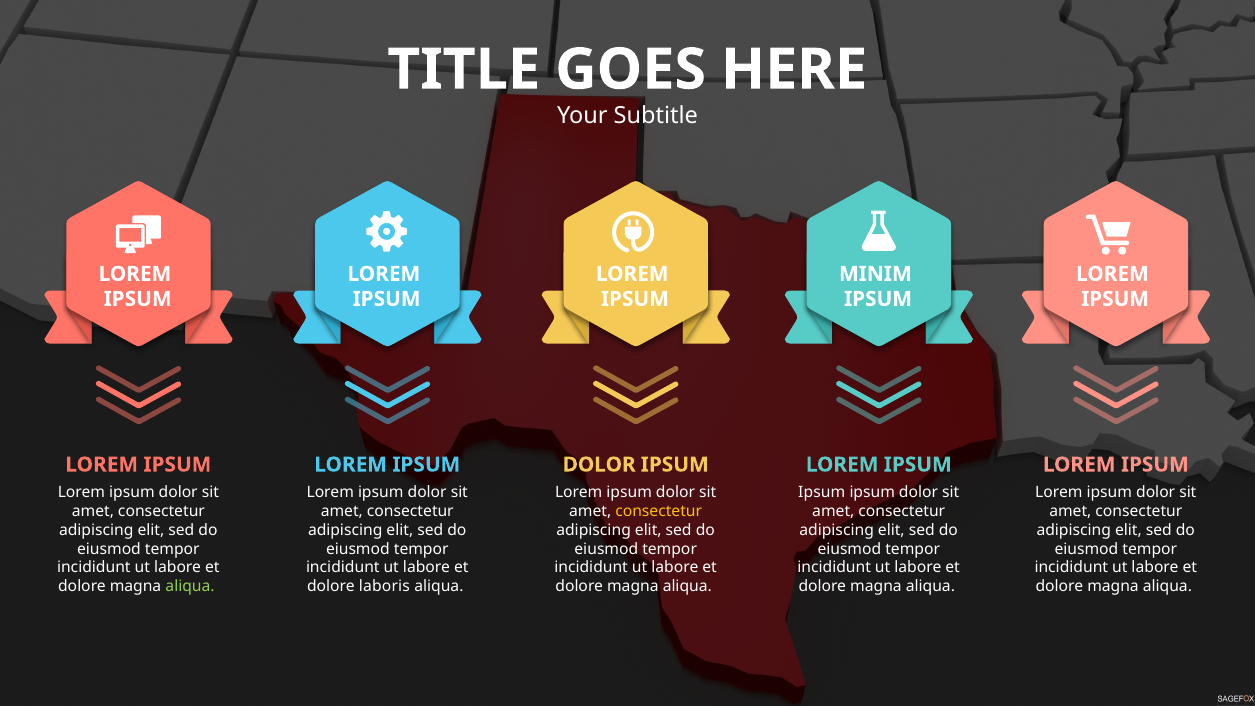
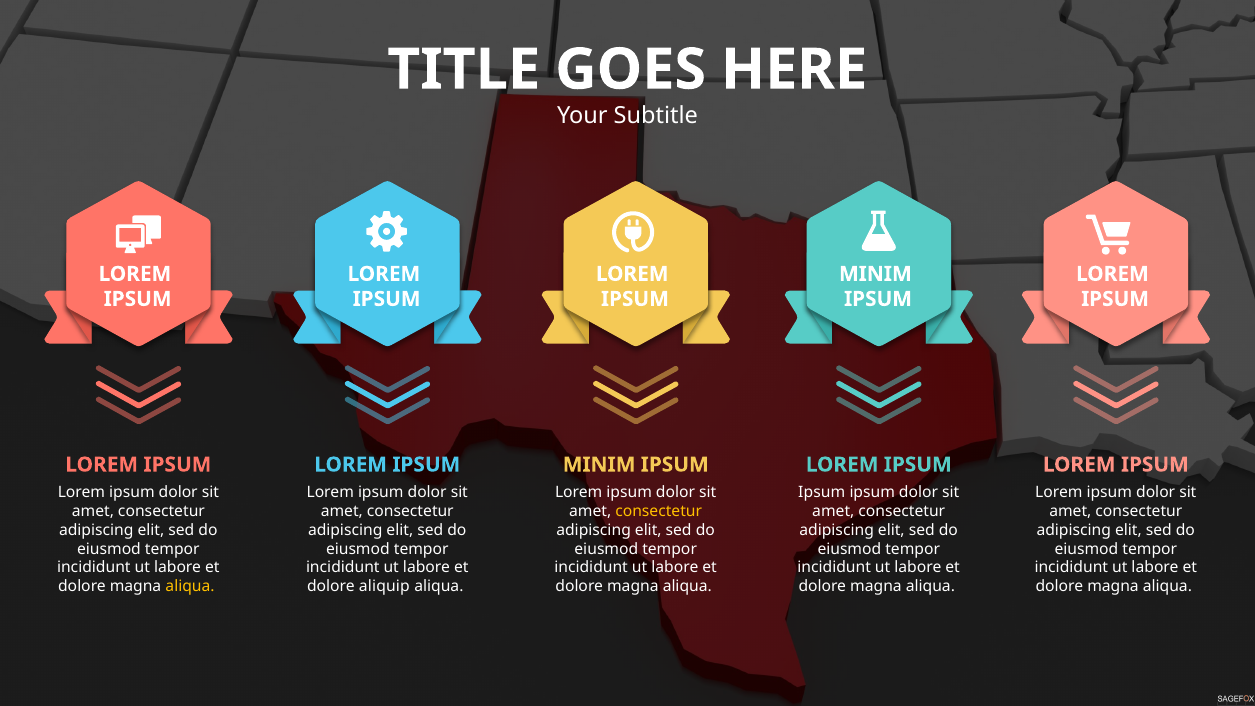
DOLOR at (599, 465): DOLOR -> MINIM
aliqua at (190, 587) colour: light green -> yellow
laboris: laboris -> aliquip
